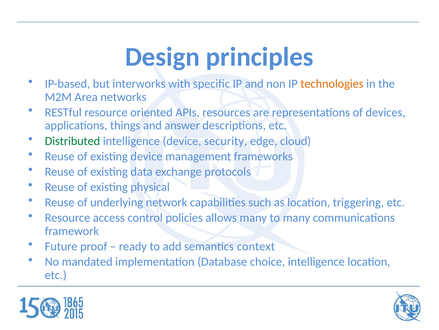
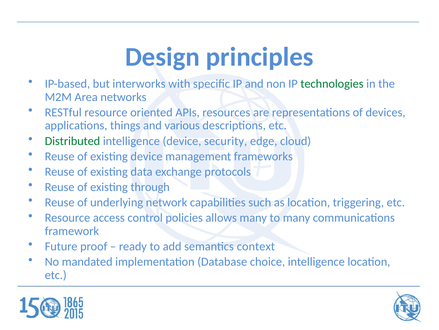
technologies colour: orange -> green
answer: answer -> various
physical: physical -> through
